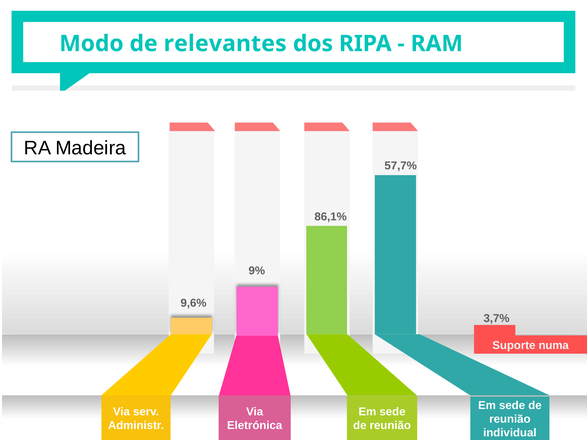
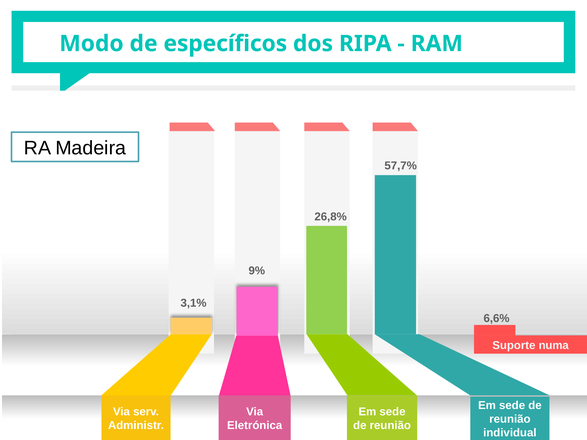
relevantes: relevantes -> específicos
86,1%: 86,1% -> 26,8%
9,6%: 9,6% -> 3,1%
3,7%: 3,7% -> 6,6%
